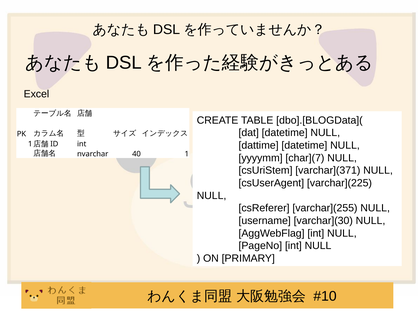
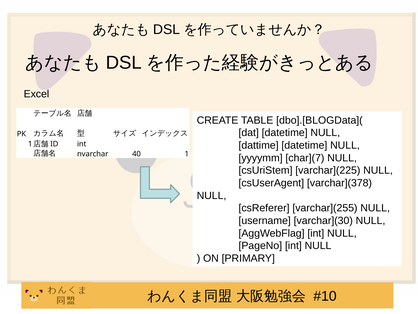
varchar](371: varchar](371 -> varchar](225
varchar](225: varchar](225 -> varchar](378
